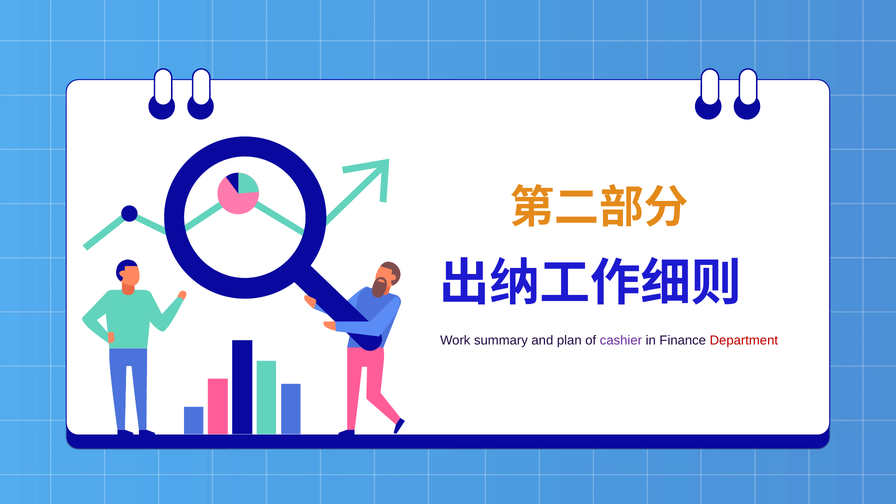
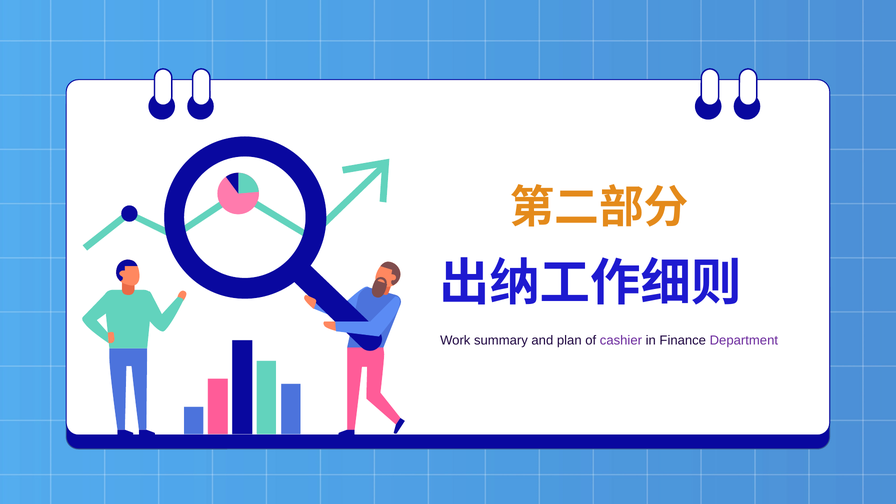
Department colour: red -> purple
